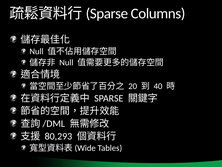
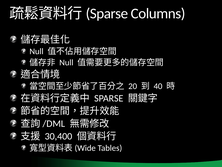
80,293: 80,293 -> 30,400
